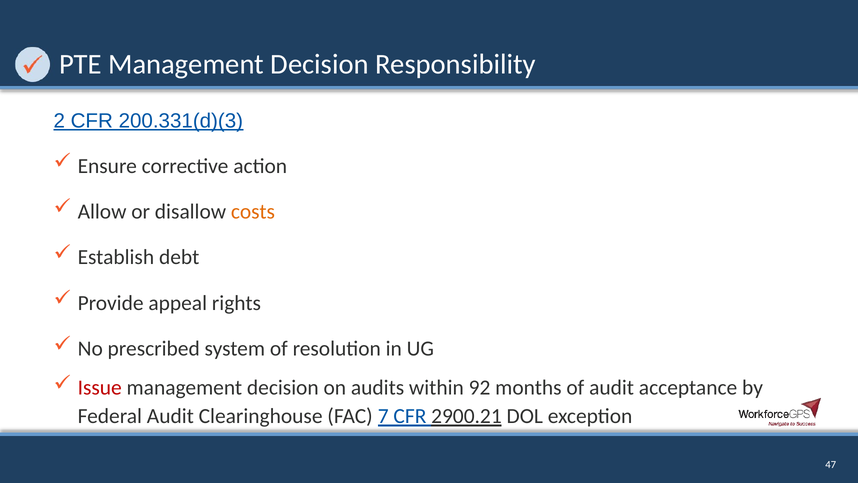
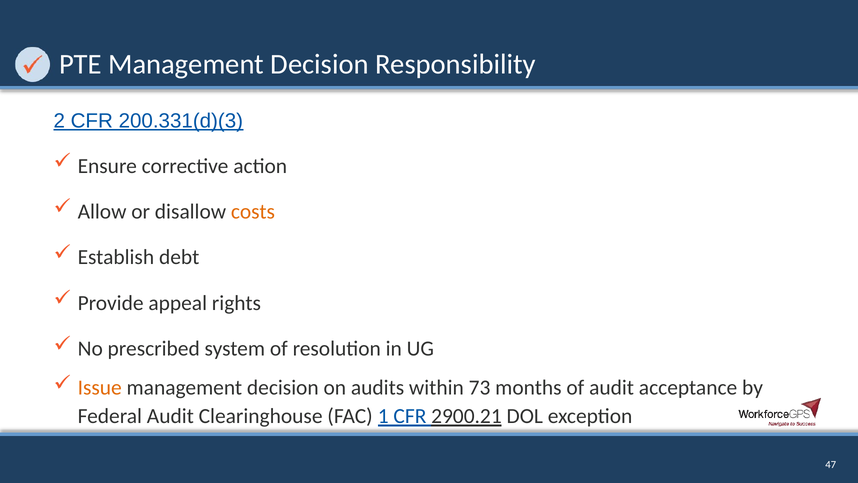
Issue colour: red -> orange
92: 92 -> 73
7: 7 -> 1
